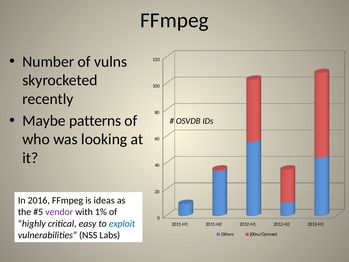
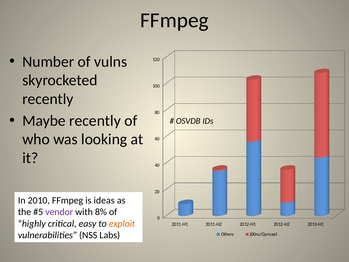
Maybe patterns: patterns -> recently
2016: 2016 -> 2010
1%: 1% -> 8%
exploit colour: blue -> orange
